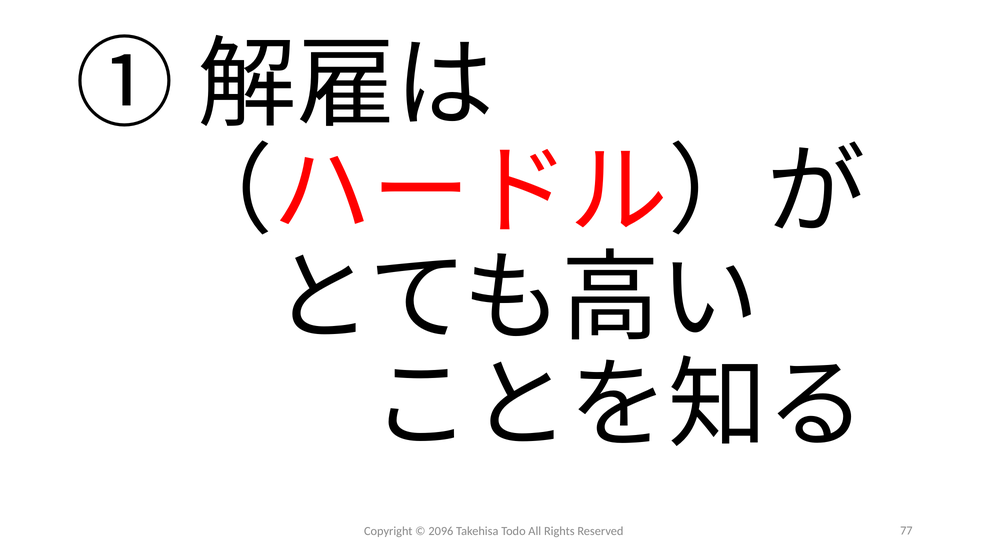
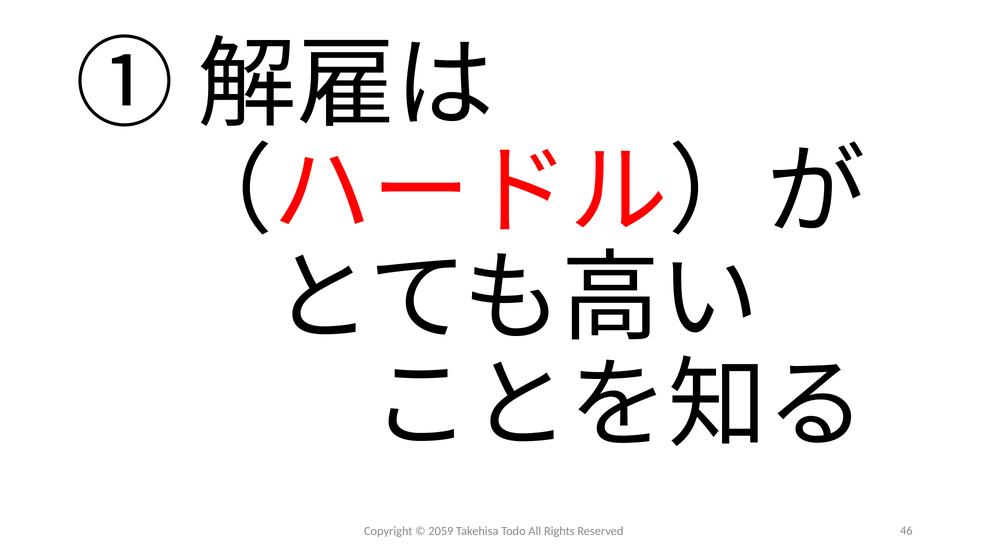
2096: 2096 -> 2059
77: 77 -> 46
